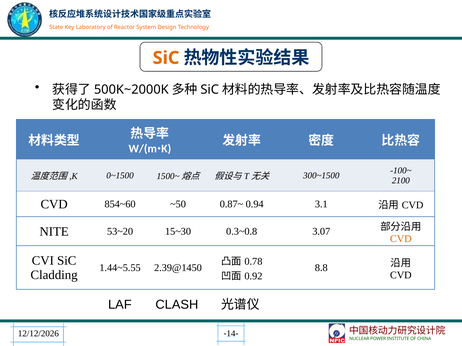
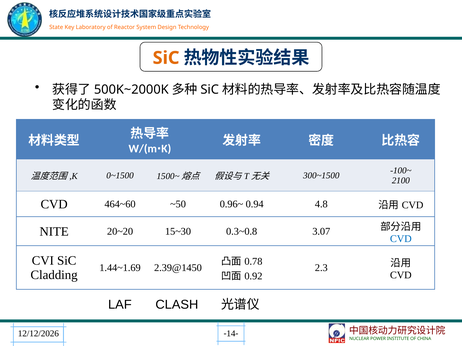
854~60: 854~60 -> 464~60
0.87~: 0.87~ -> 0.96~
3.1: 3.1 -> 4.8
53~20: 53~20 -> 20~20
CVD at (401, 239) colour: orange -> blue
1.44~5.55: 1.44~5.55 -> 1.44~1.69
8.8: 8.8 -> 2.3
